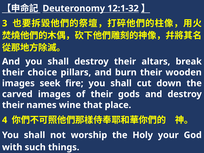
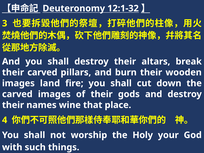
their choice: choice -> carved
seek: seek -> land
